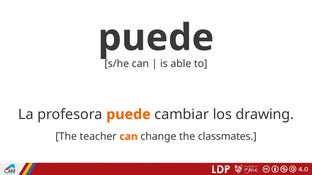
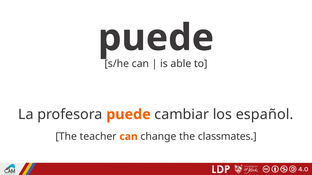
drawing: drawing -> español
